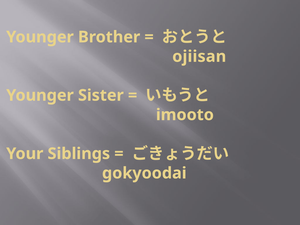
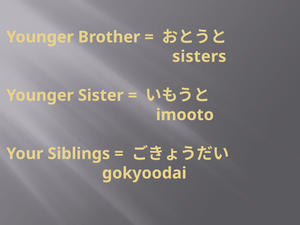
ojiisan: ojiisan -> sisters
